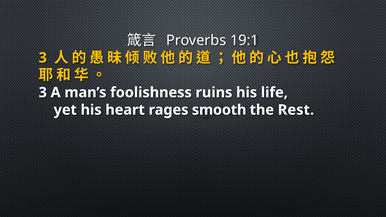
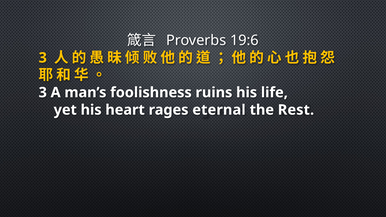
19:1: 19:1 -> 19:6
smooth: smooth -> eternal
